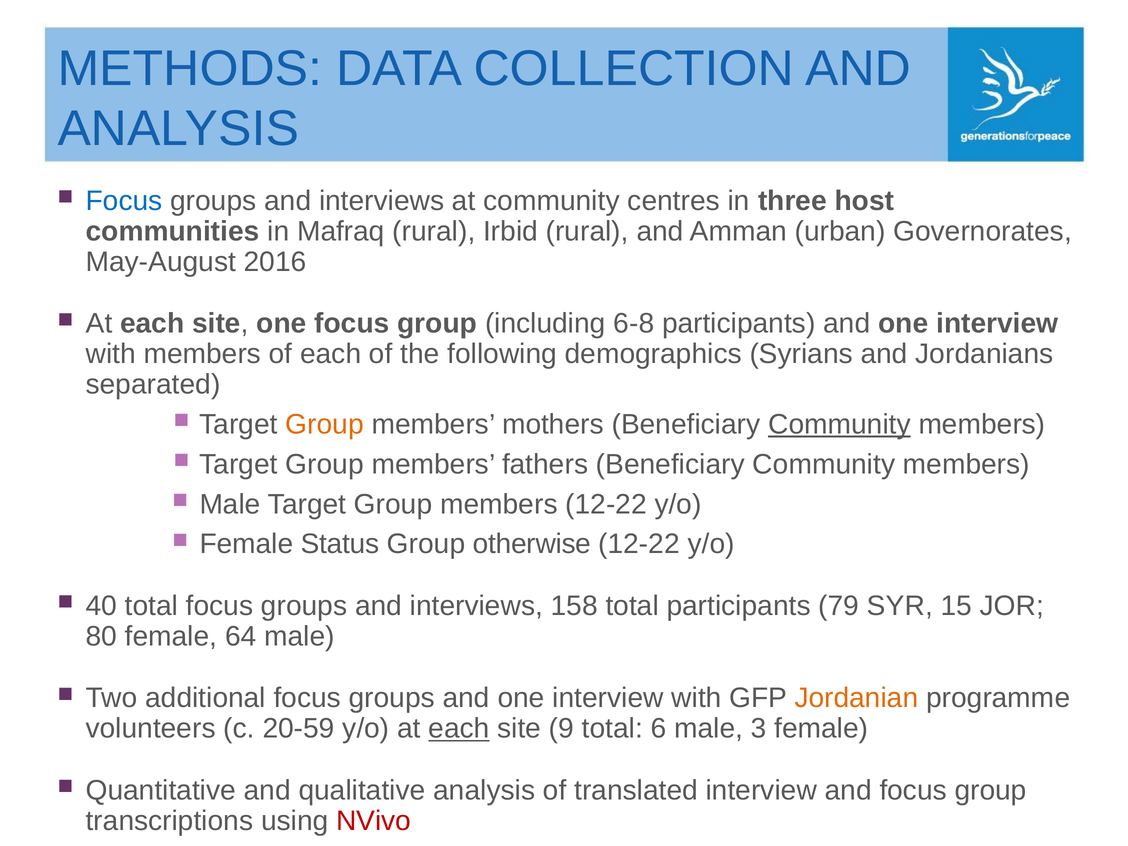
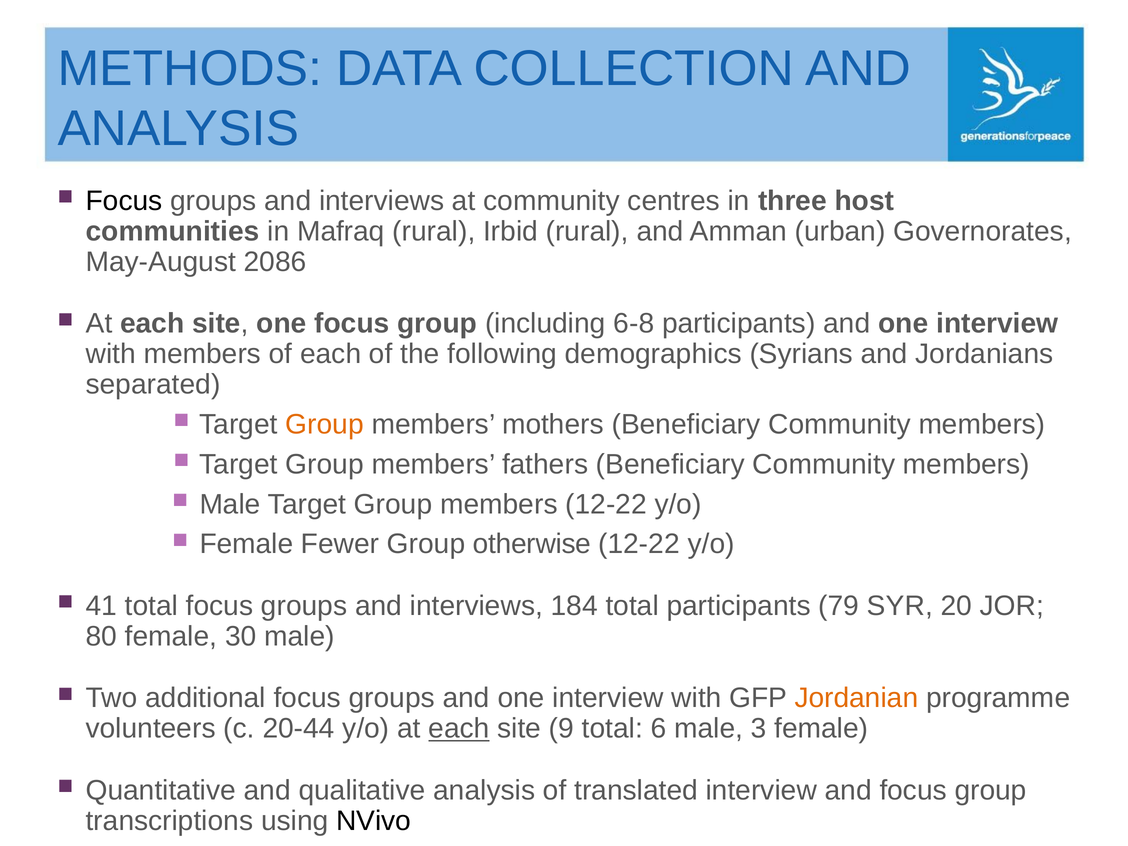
Focus at (124, 201) colour: blue -> black
2016: 2016 -> 2086
Community at (839, 424) underline: present -> none
Status: Status -> Fewer
40: 40 -> 41
158: 158 -> 184
15: 15 -> 20
64: 64 -> 30
20-59: 20-59 -> 20-44
NVivo colour: red -> black
